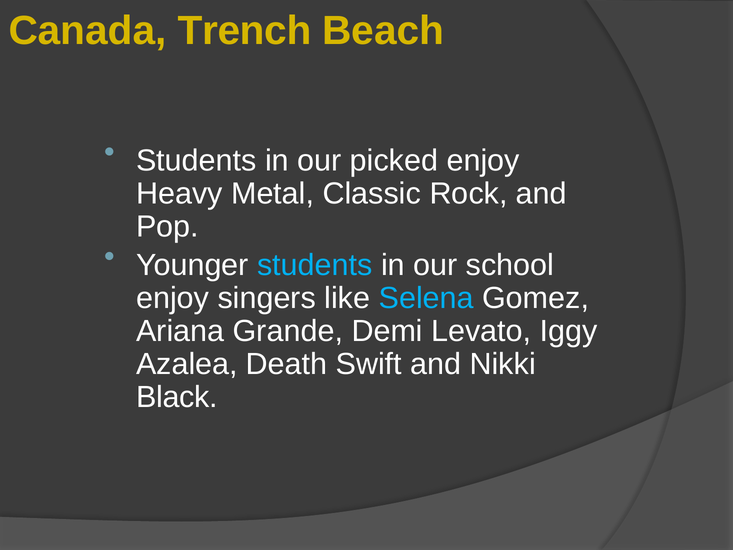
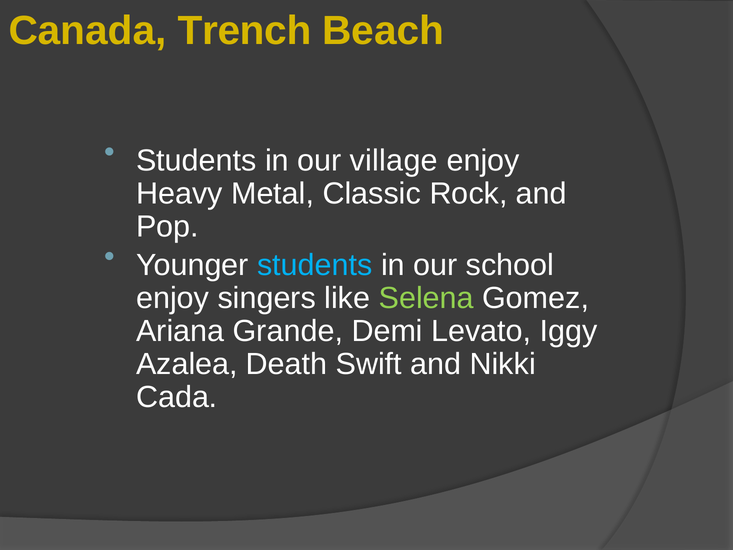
picked: picked -> village
Selena colour: light blue -> light green
Black: Black -> Cada
